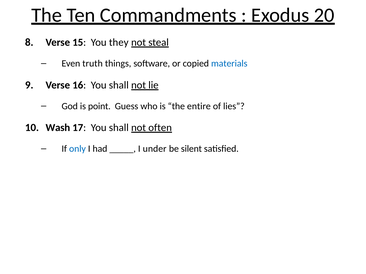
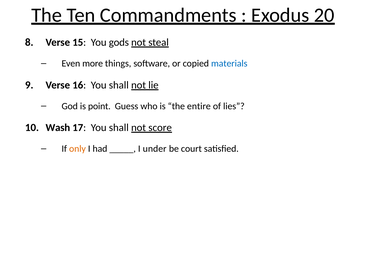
they: they -> gods
truth: truth -> more
often: often -> score
only colour: blue -> orange
silent: silent -> court
